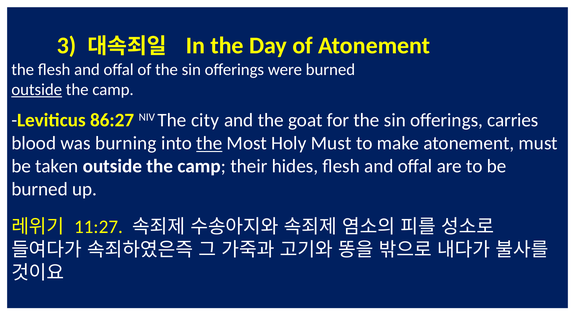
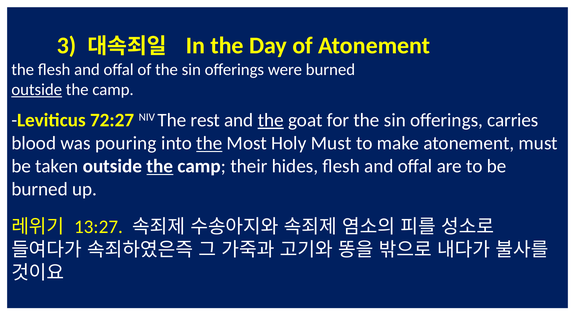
86:27: 86:27 -> 72:27
city: city -> rest
the at (271, 120) underline: none -> present
burning: burning -> pouring
the at (160, 166) underline: none -> present
11:27: 11:27 -> 13:27
